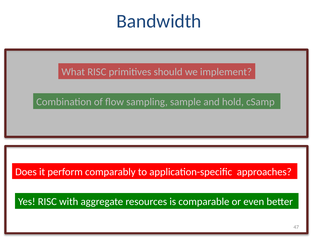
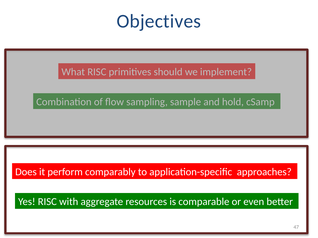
Bandwidth: Bandwidth -> Objectives
